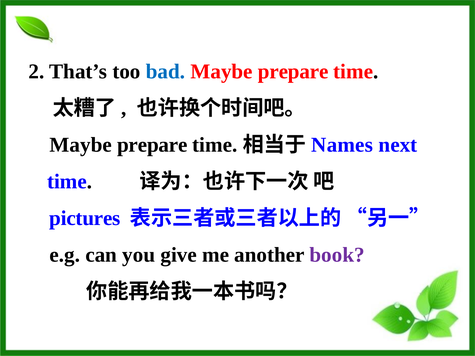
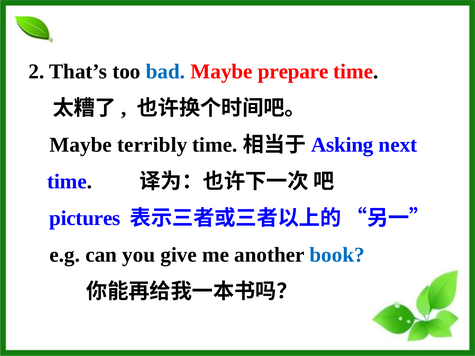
prepare at (152, 145): prepare -> terribly
Names: Names -> Asking
book colour: purple -> blue
